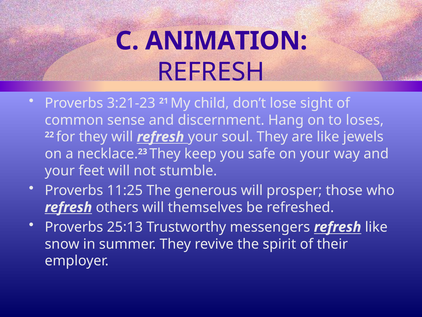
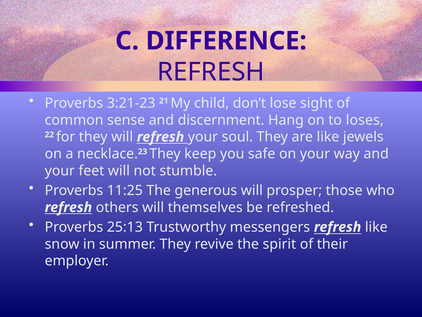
ANIMATION: ANIMATION -> DIFFERENCE
